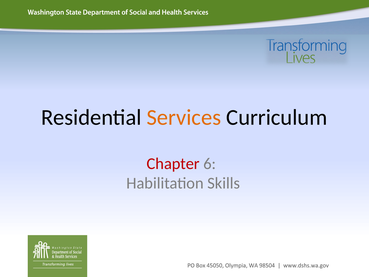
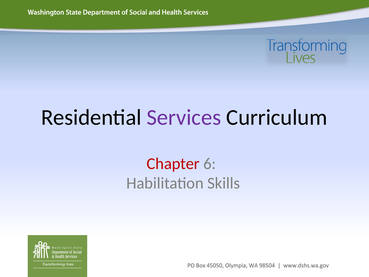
Services colour: orange -> purple
